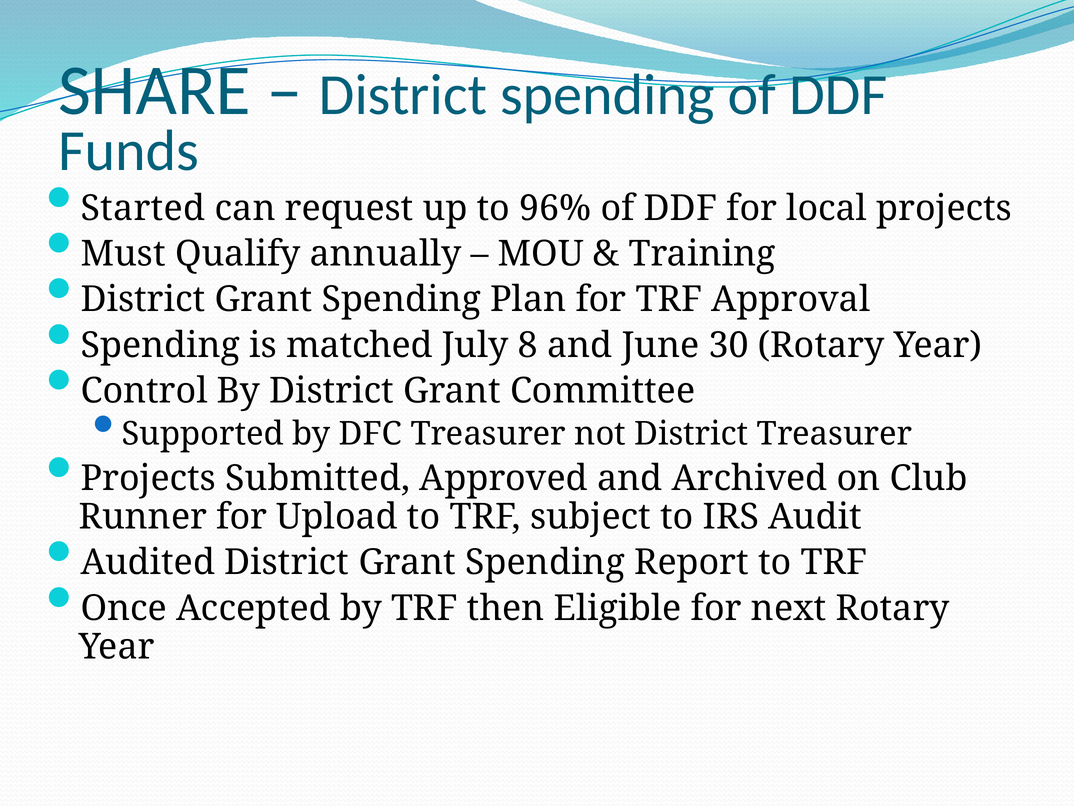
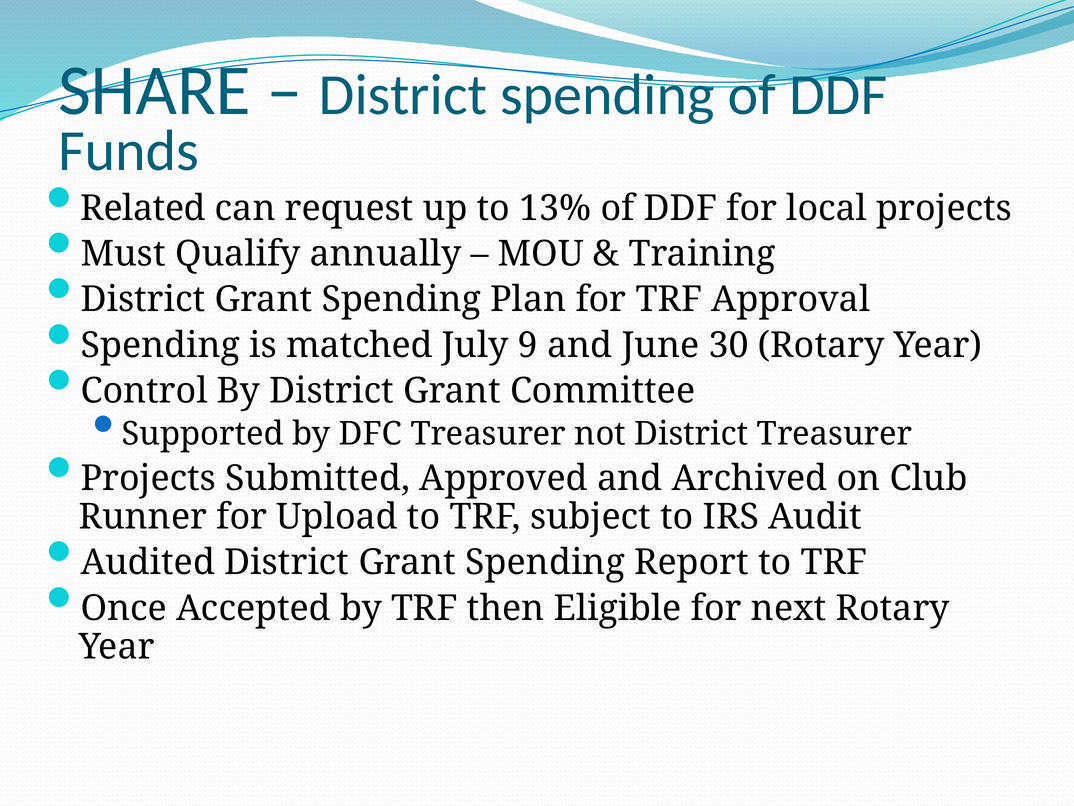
Started: Started -> Related
96%: 96% -> 13%
8: 8 -> 9
